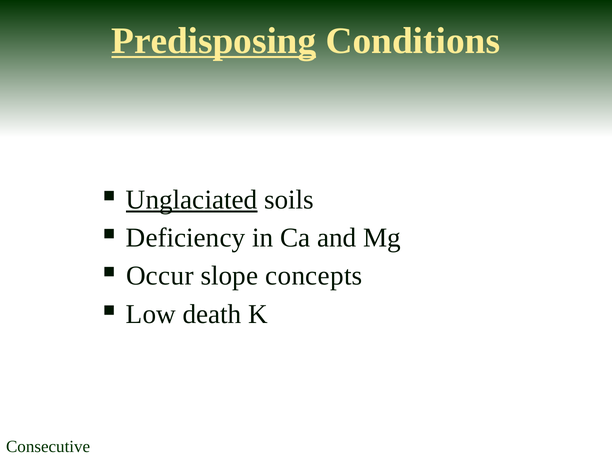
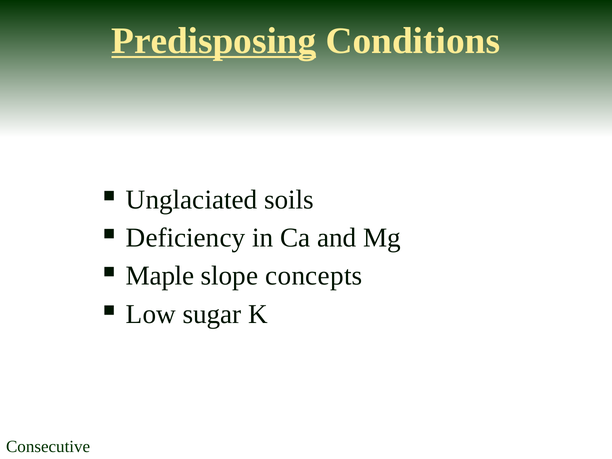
Unglaciated underline: present -> none
Occur: Occur -> Maple
death: death -> sugar
